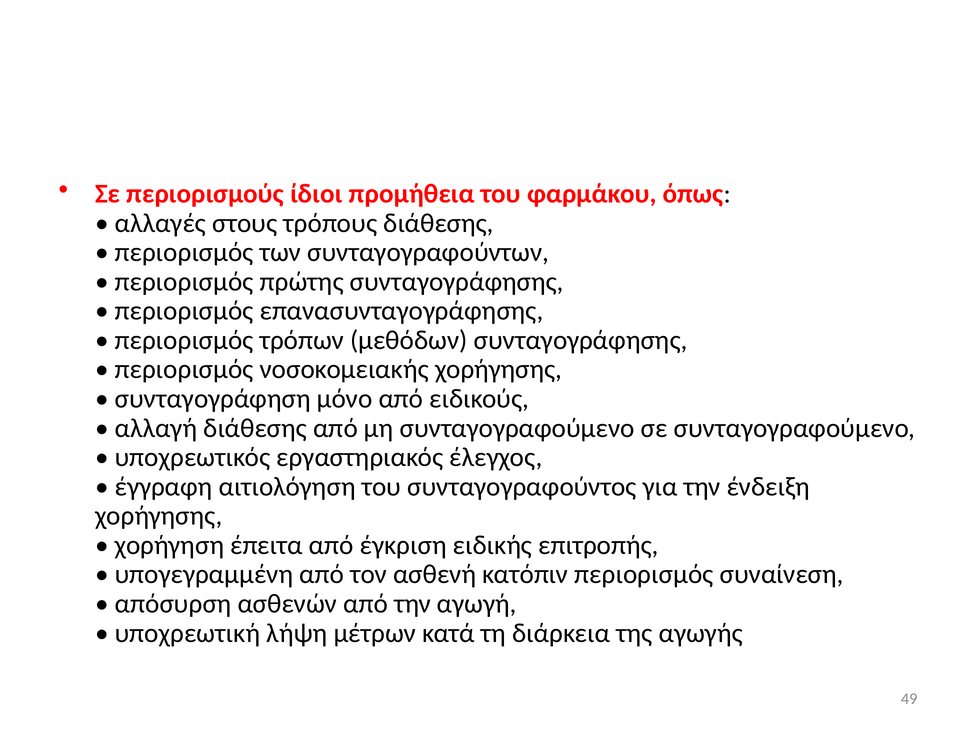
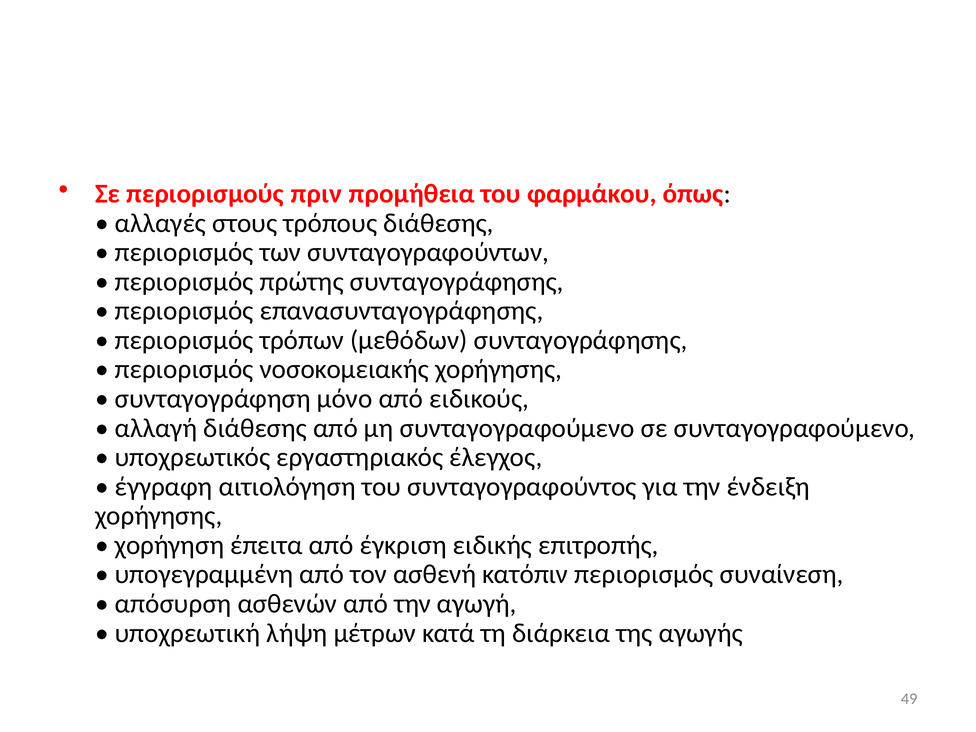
ίδιοι: ίδιοι -> πριν
